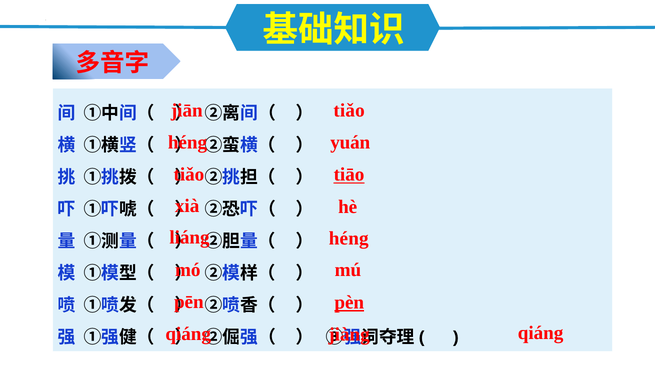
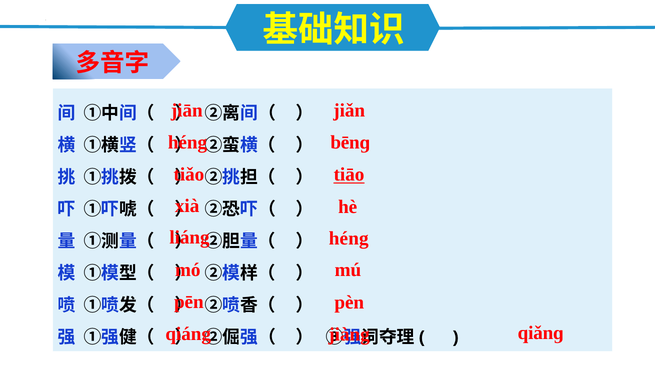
tiǎo at (349, 110): tiǎo -> jiǎn
yuán: yuán -> bēnɡ
pèn underline: present -> none
qiáng at (541, 333): qiáng -> qiǎnɡ
